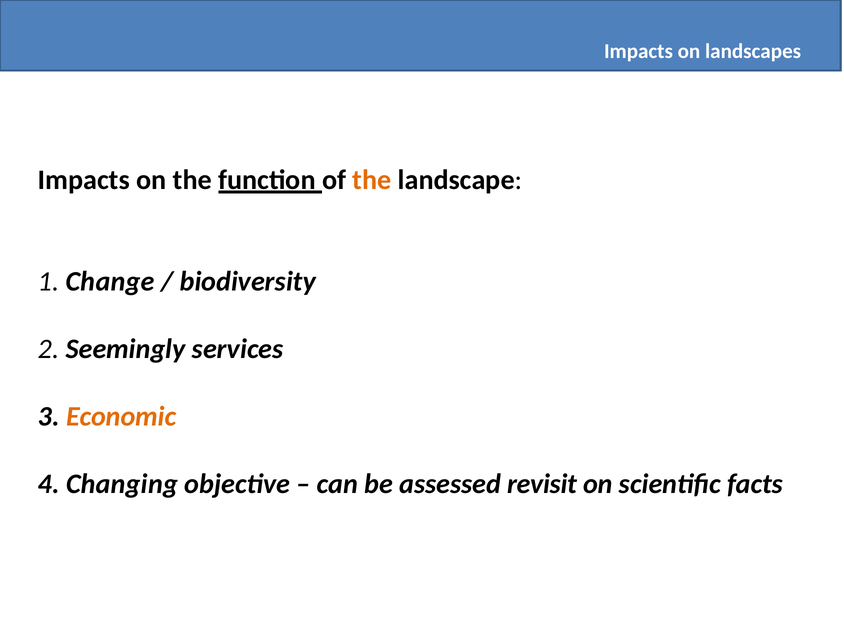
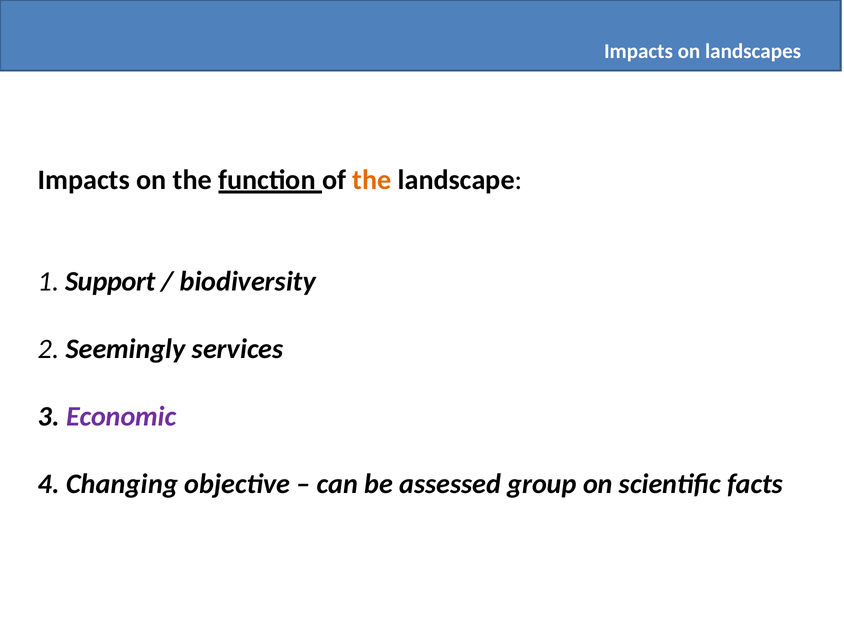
Change: Change -> Support
Economic colour: orange -> purple
revisit: revisit -> group
